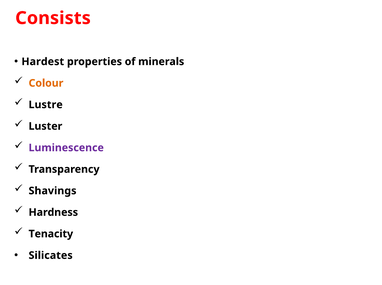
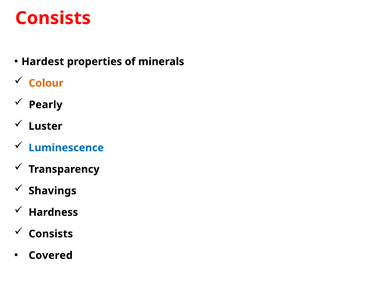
Lustre: Lustre -> Pearly
Luminescence colour: purple -> blue
Tenacity at (51, 234): Tenacity -> Consists
Silicates: Silicates -> Covered
